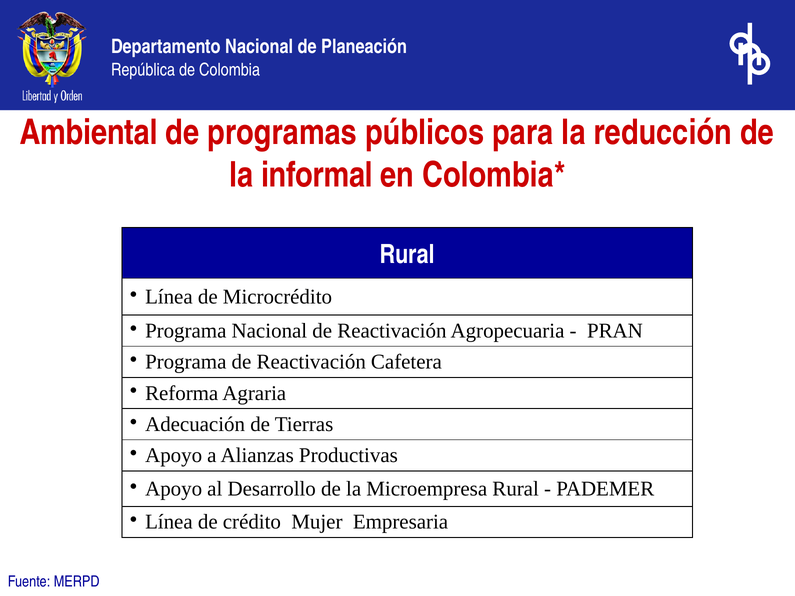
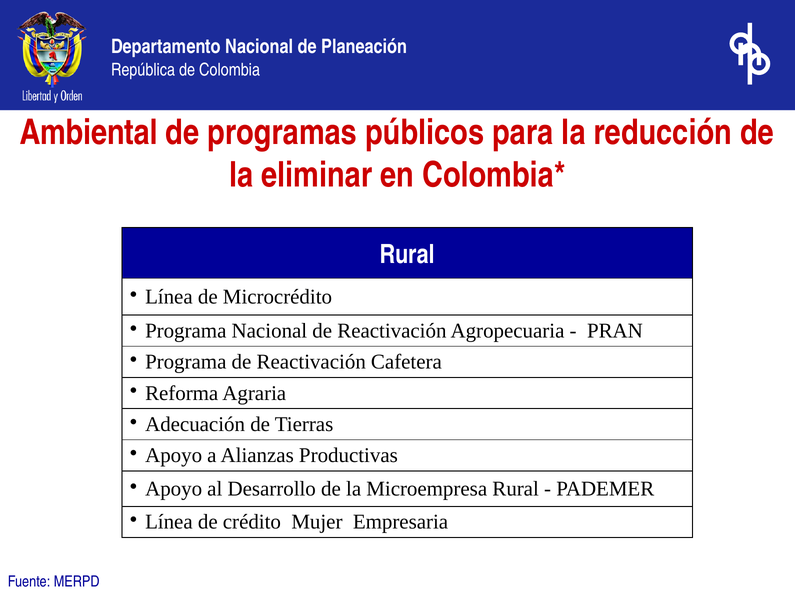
informal: informal -> eliminar
